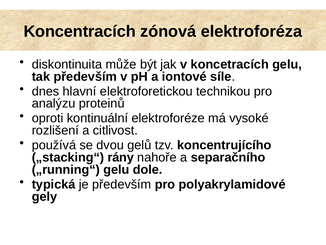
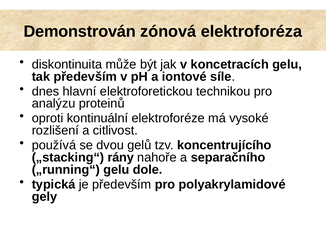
Koncentracích: Koncentracích -> Demonstrován
